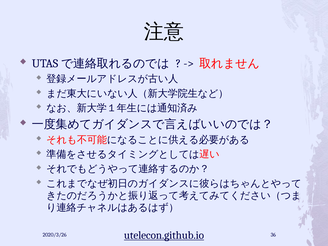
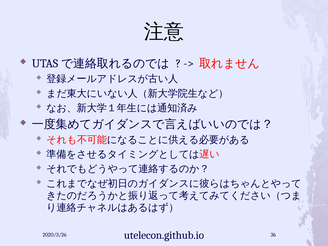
utelecon.github.io underline: present -> none
